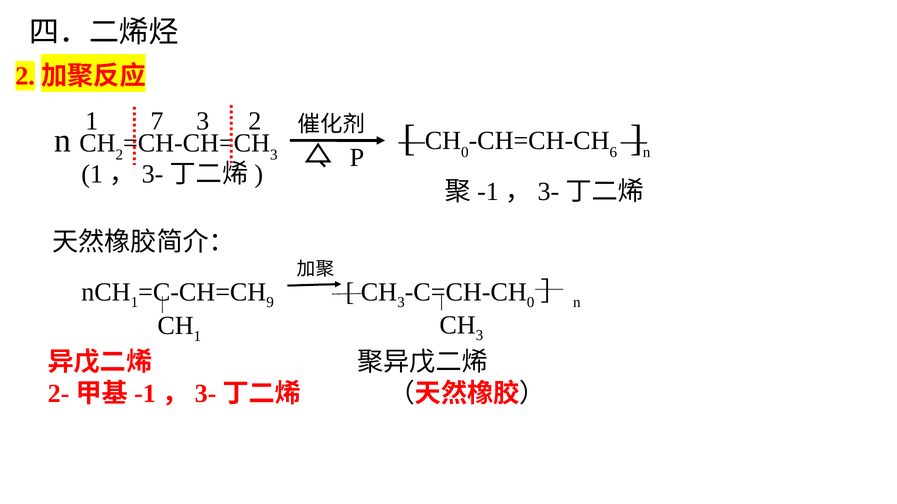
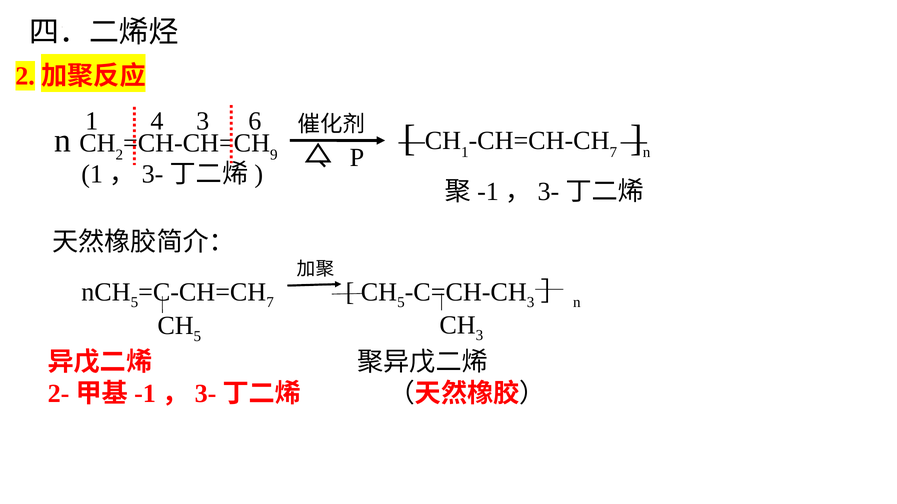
7: 7 -> 4
3 2: 2 -> 6
3 at (274, 155): 3 -> 9
0 at (465, 152): 0 -> 1
6 at (613, 152): 6 -> 7
1 at (134, 303): 1 -> 5
9 at (270, 303): 9 -> 7
3 at (401, 303): 3 -> 5
0 at (531, 303): 0 -> 3
1 at (197, 336): 1 -> 5
